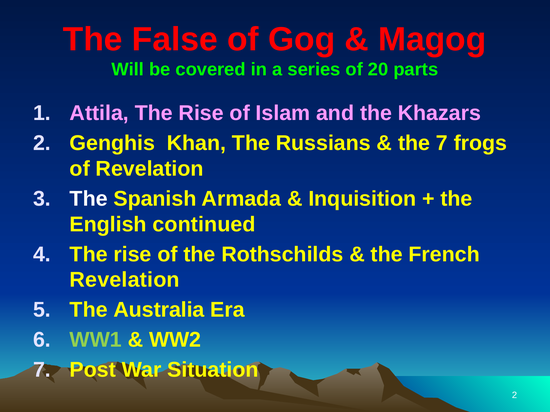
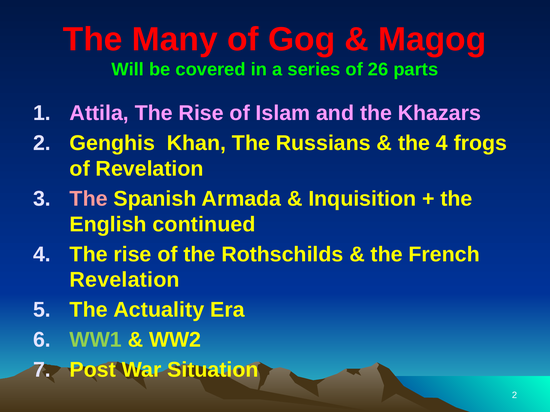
False: False -> Many
20: 20 -> 26
the 7: 7 -> 4
The at (89, 199) colour: white -> pink
Australia: Australia -> Actuality
